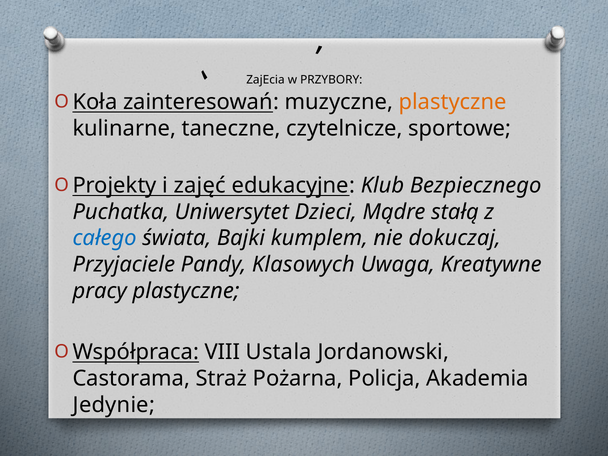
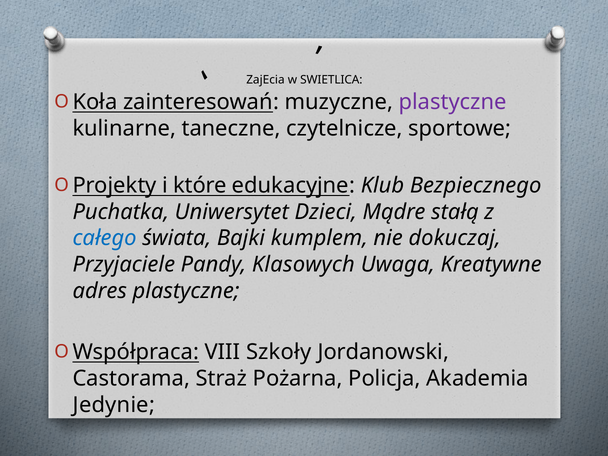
PRZYBORY: PRZYBORY -> SWIETLICA
plastyczne at (453, 102) colour: orange -> purple
zajęć: zajęć -> które
pracy: pracy -> adres
Ustala: Ustala -> Szkoły
